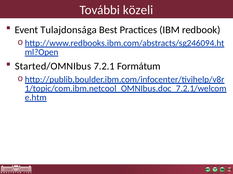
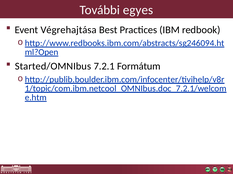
közeli: közeli -> egyes
Tulajdonsága: Tulajdonsága -> Végrehajtása
